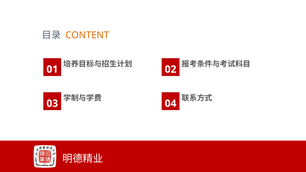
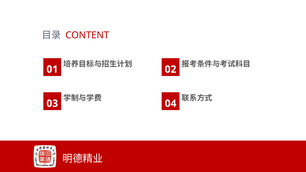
CONTENT colour: orange -> red
